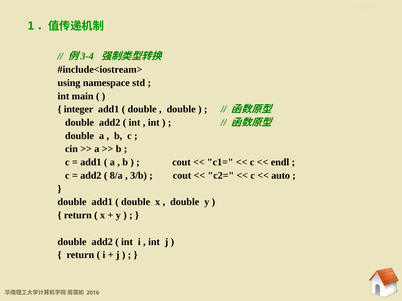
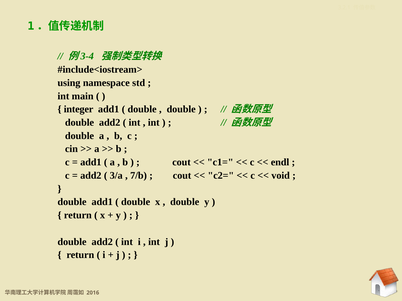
8/a: 8/a -> 3/a
3/b: 3/b -> 7/b
auto: auto -> void
